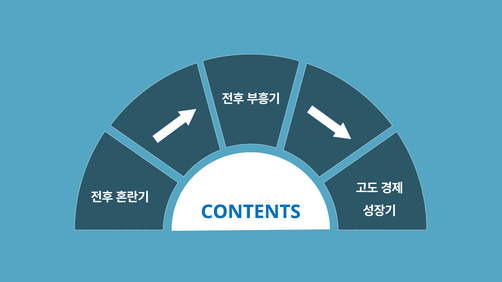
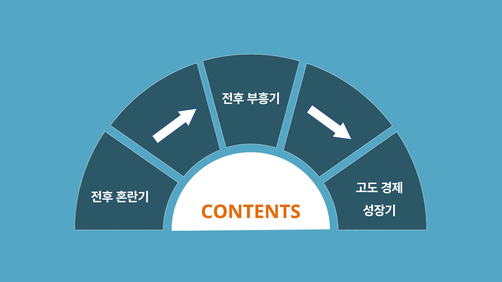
CONTENTS colour: blue -> orange
